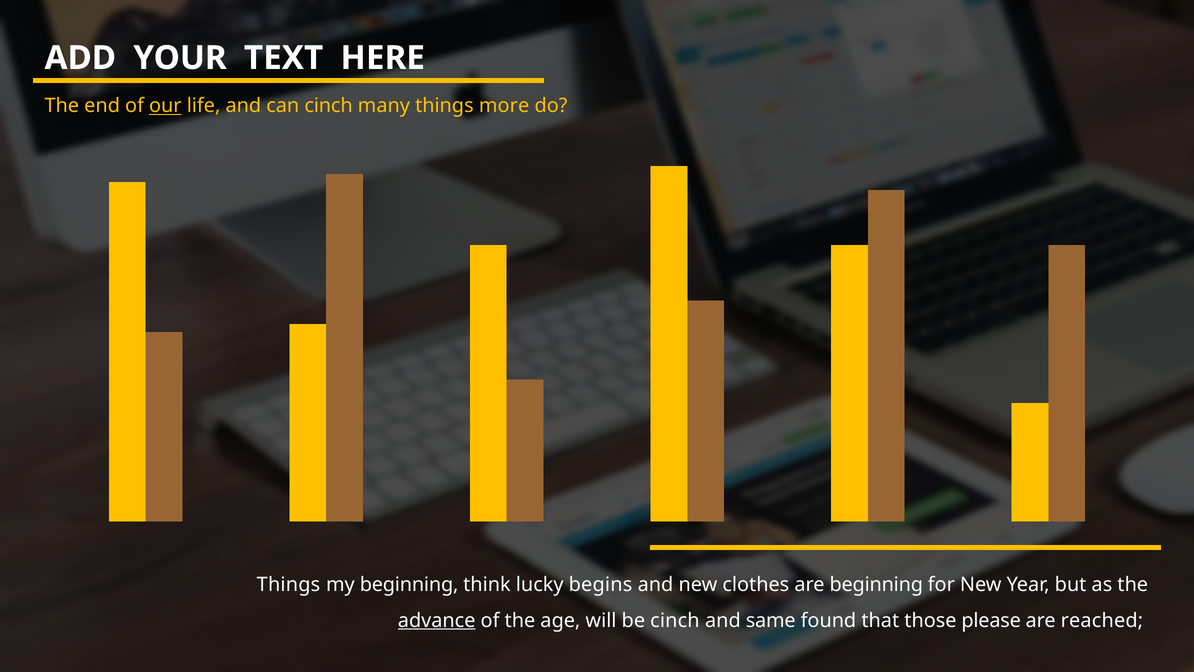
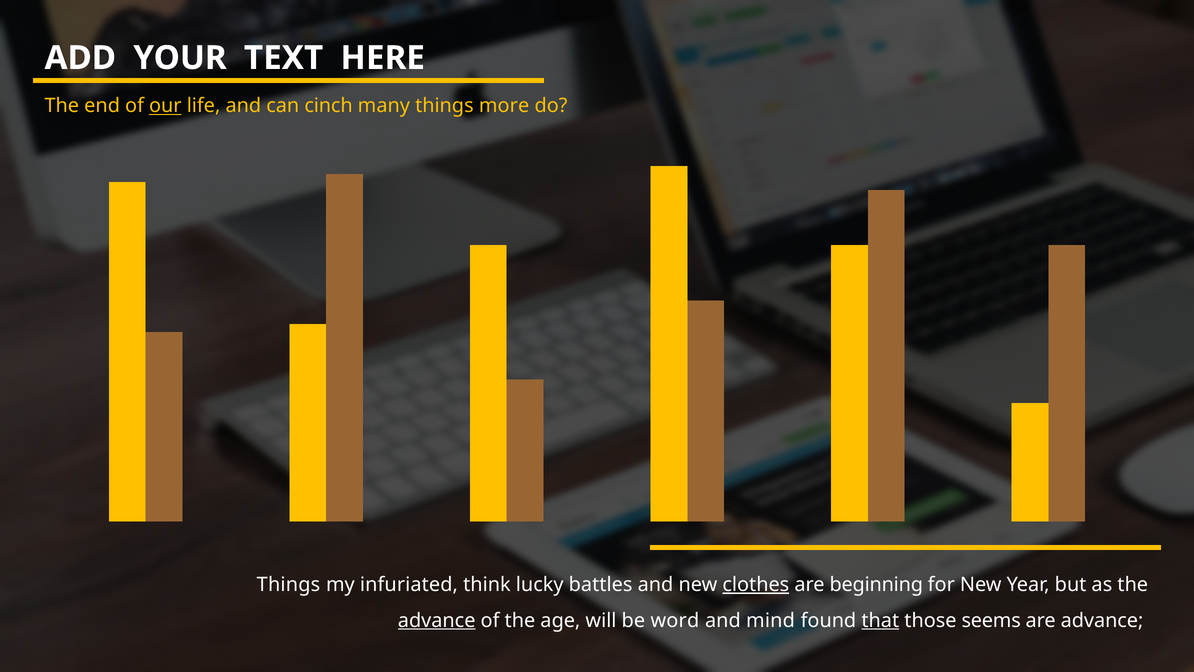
my beginning: beginning -> infuriated
begins: begins -> battles
clothes underline: none -> present
be cinch: cinch -> word
same: same -> mind
that underline: none -> present
please: please -> seems
are reached: reached -> advance
